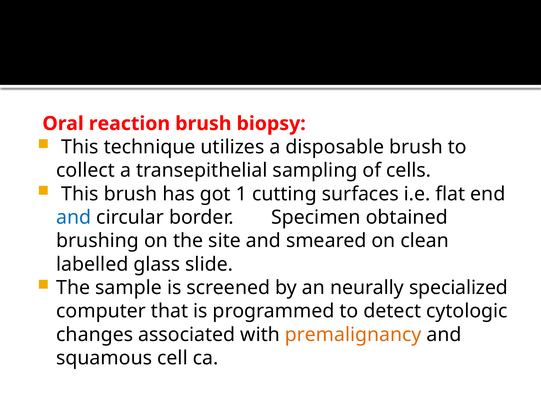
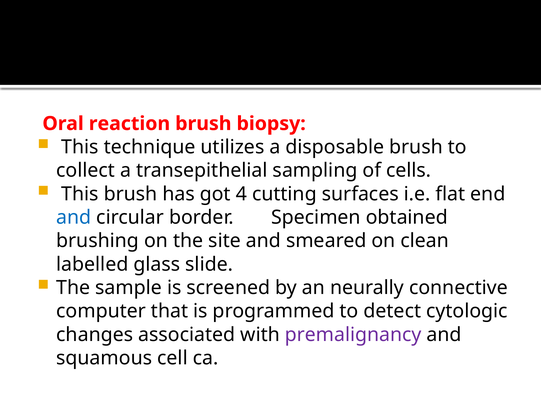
1: 1 -> 4
specialized: specialized -> connective
premalignancy colour: orange -> purple
